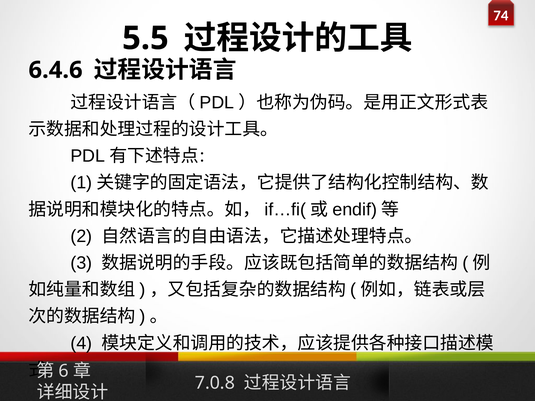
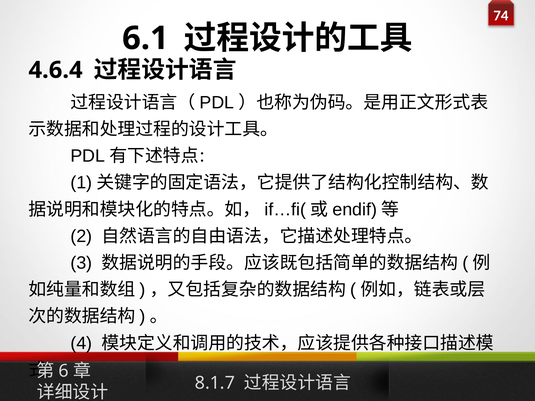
5.5: 5.5 -> 6.1
6.4.6: 6.4.6 -> 4.6.4
7.0.8: 7.0.8 -> 8.1.7
